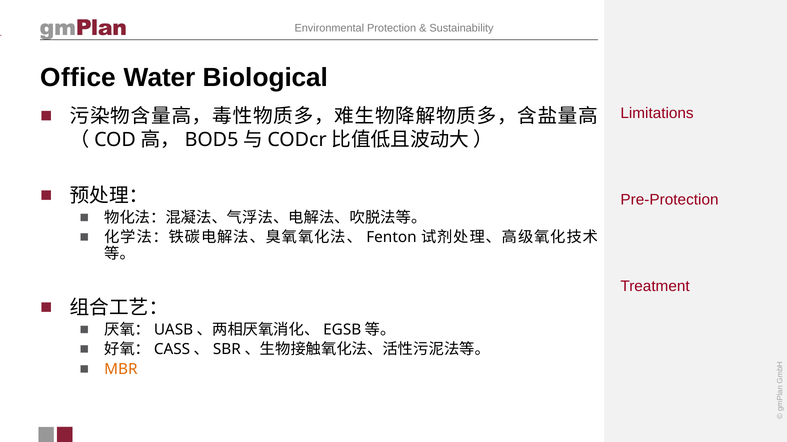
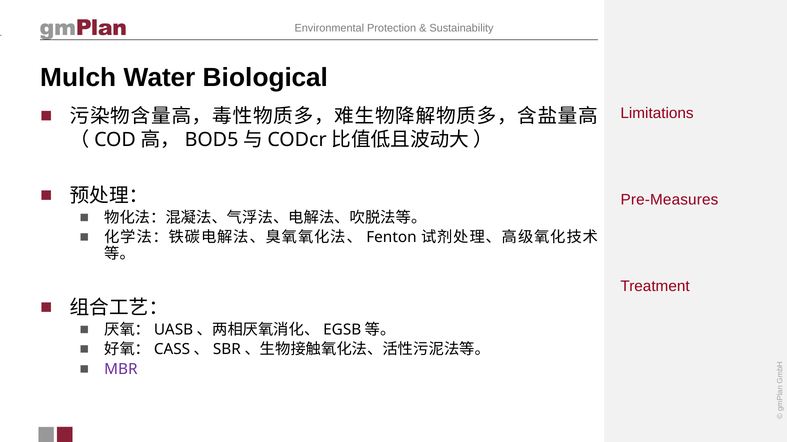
Office: Office -> Mulch
Pre-Protection: Pre-Protection -> Pre-Measures
MBR colour: orange -> purple
